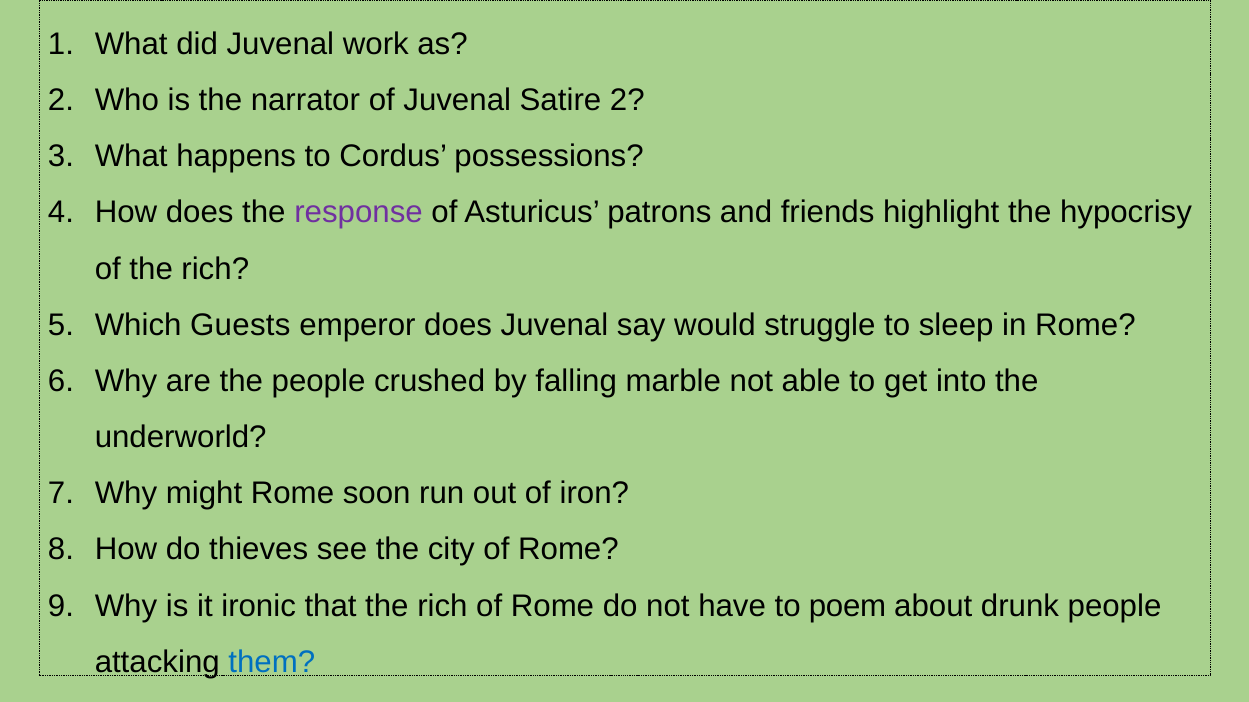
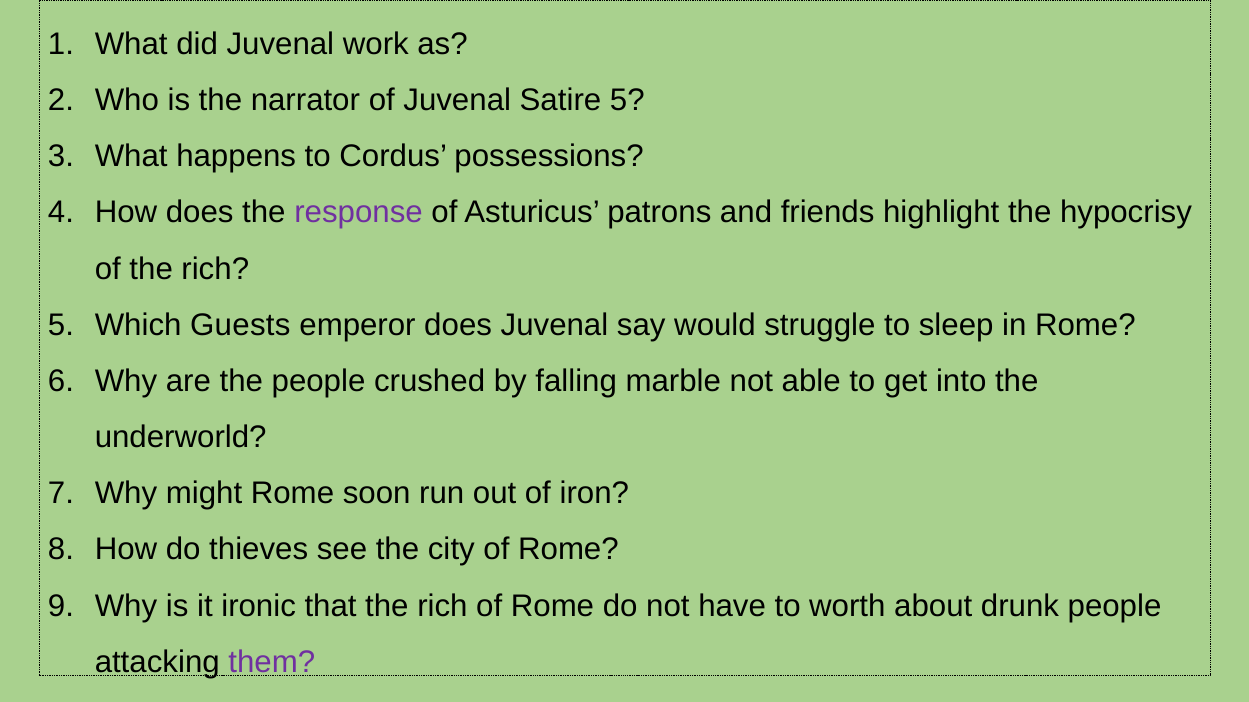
Satire 2: 2 -> 5
poem: poem -> worth
them colour: blue -> purple
